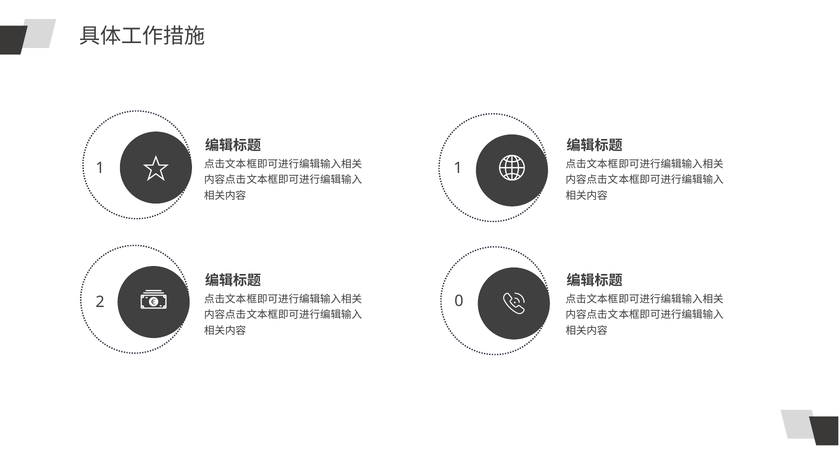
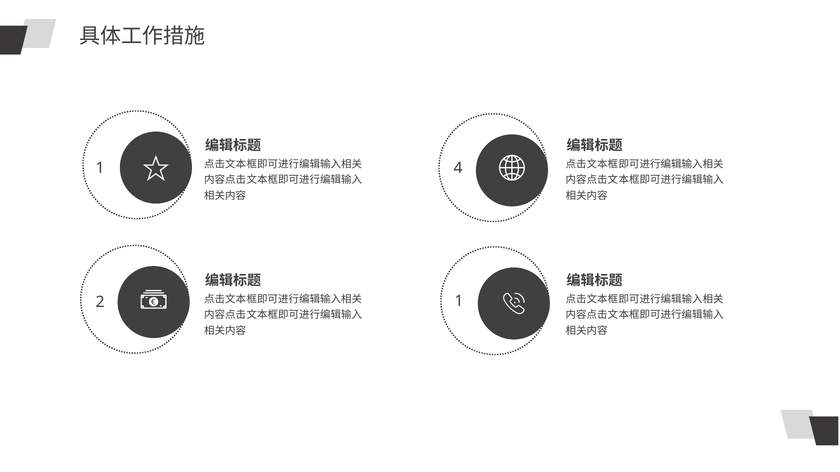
1 1: 1 -> 4
2 0: 0 -> 1
